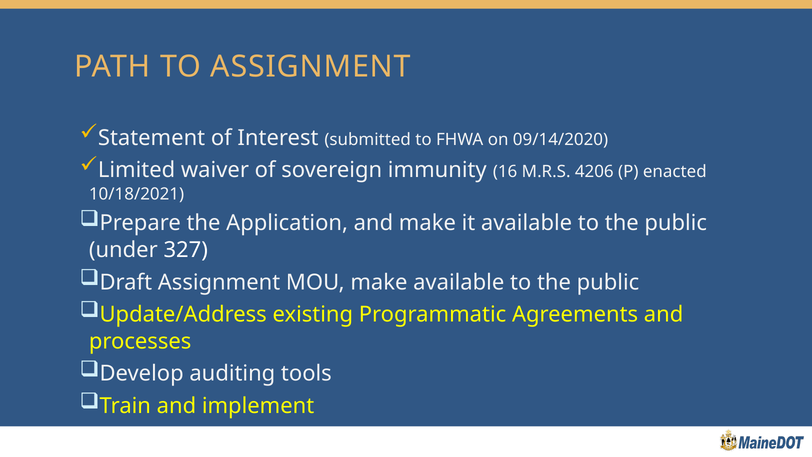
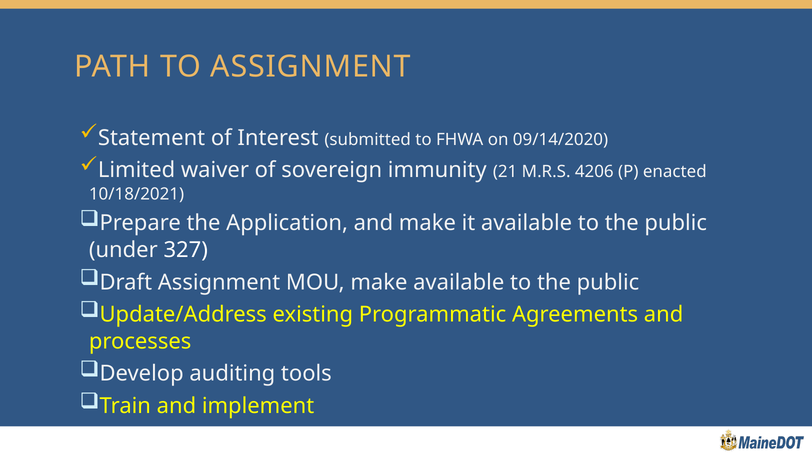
16: 16 -> 21
